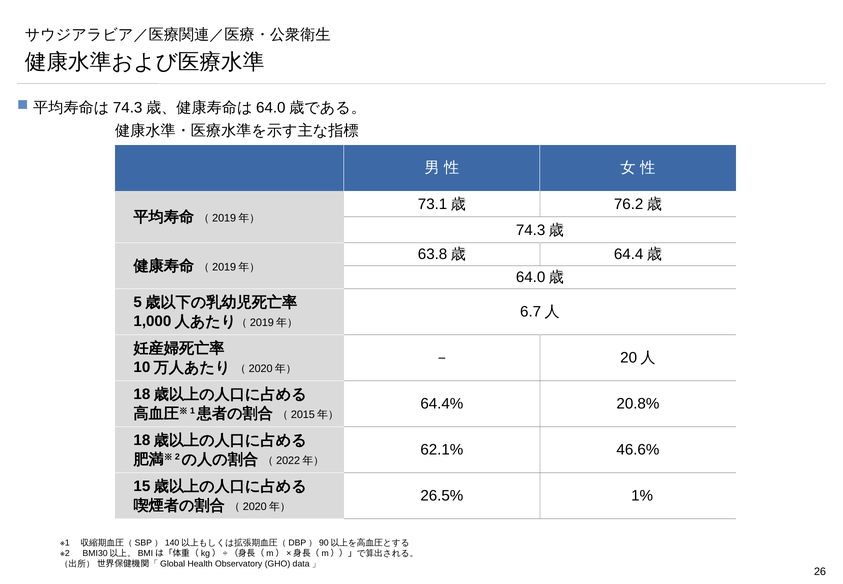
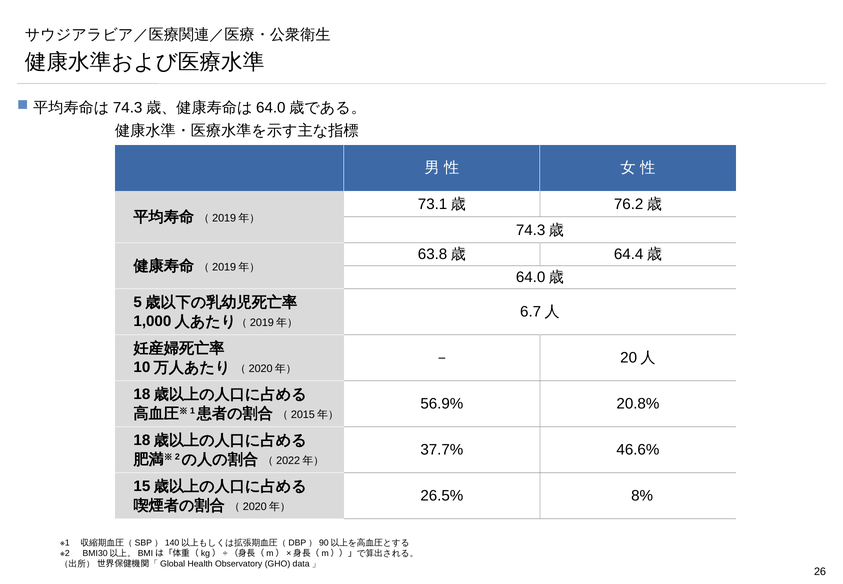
64.4%: 64.4% -> 56.9%
62.1%: 62.1% -> 37.7%
1%: 1% -> 8%
